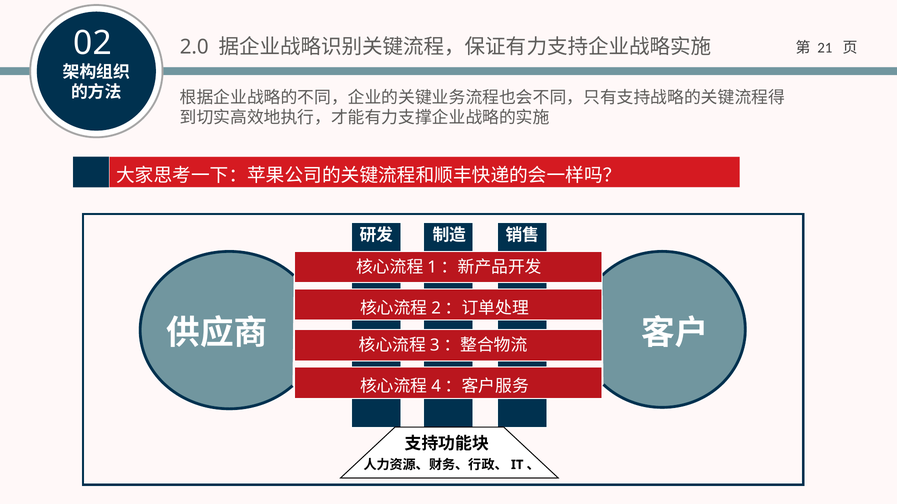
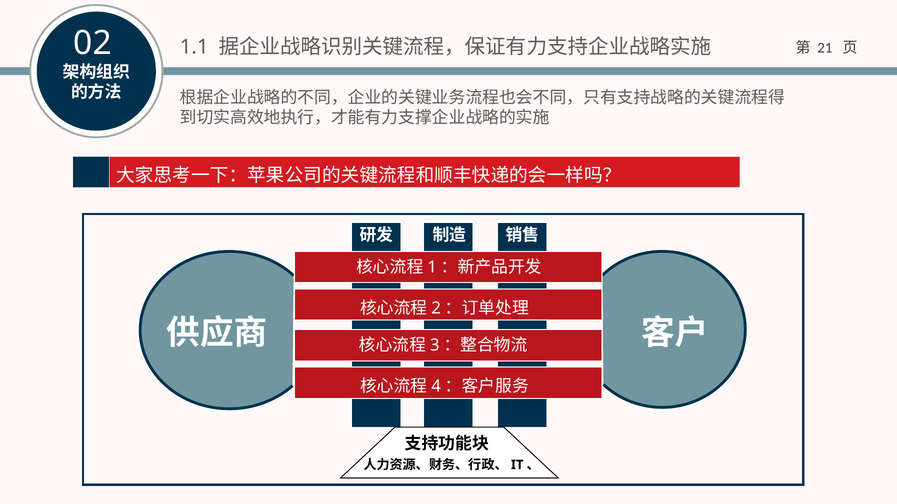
2.0: 2.0 -> 1.1
